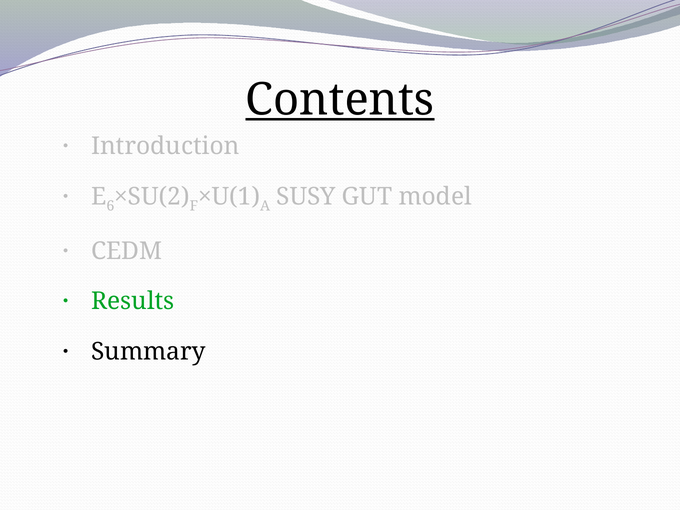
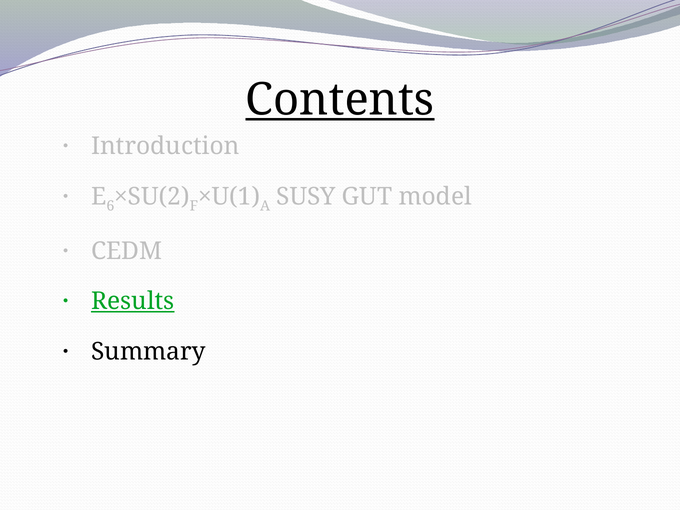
Results underline: none -> present
